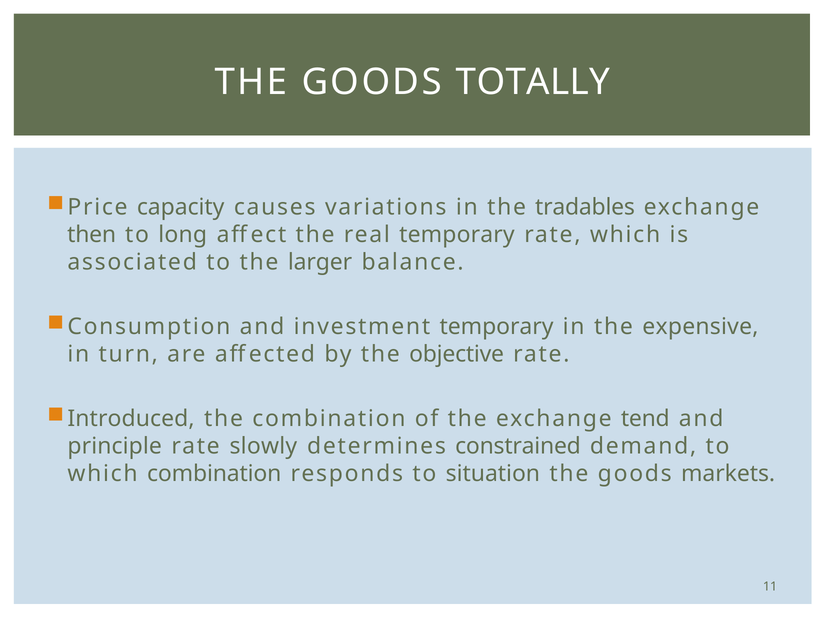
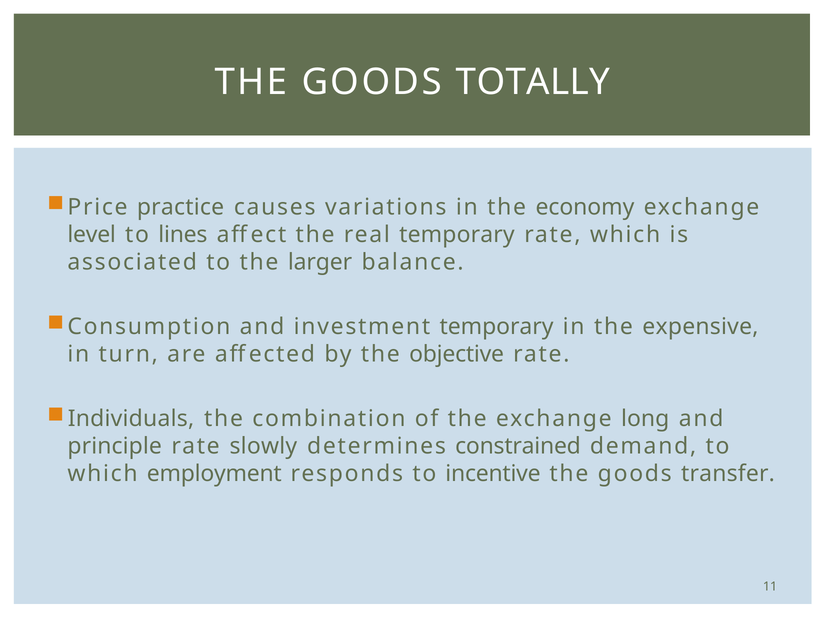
capacity: capacity -> practice
tradables: tradables -> economy
then: then -> level
long: long -> lines
Introduced: Introduced -> Individuals
tend: tend -> long
which combination: combination -> employment
situation: situation -> incentive
markets: markets -> transfer
